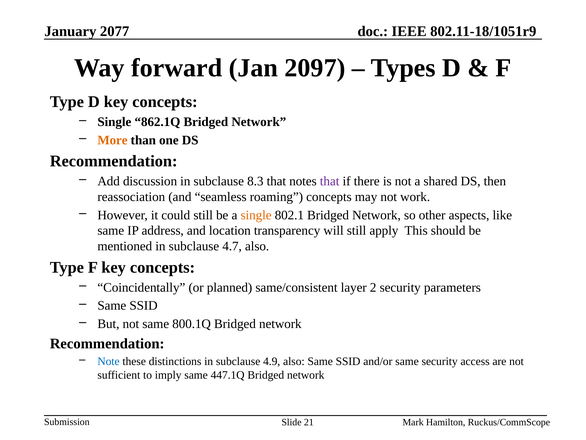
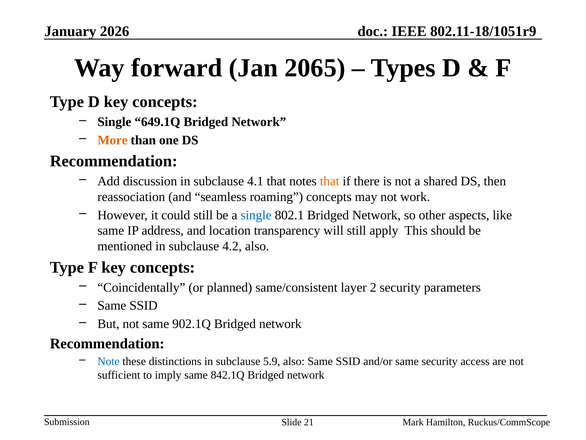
2077: 2077 -> 2026
2097: 2097 -> 2065
862.1Q: 862.1Q -> 649.1Q
8.3: 8.3 -> 4.1
that at (330, 181) colour: purple -> orange
single at (256, 215) colour: orange -> blue
4.7: 4.7 -> 4.2
800.1Q: 800.1Q -> 902.1Q
4.9: 4.9 -> 5.9
447.1Q: 447.1Q -> 842.1Q
